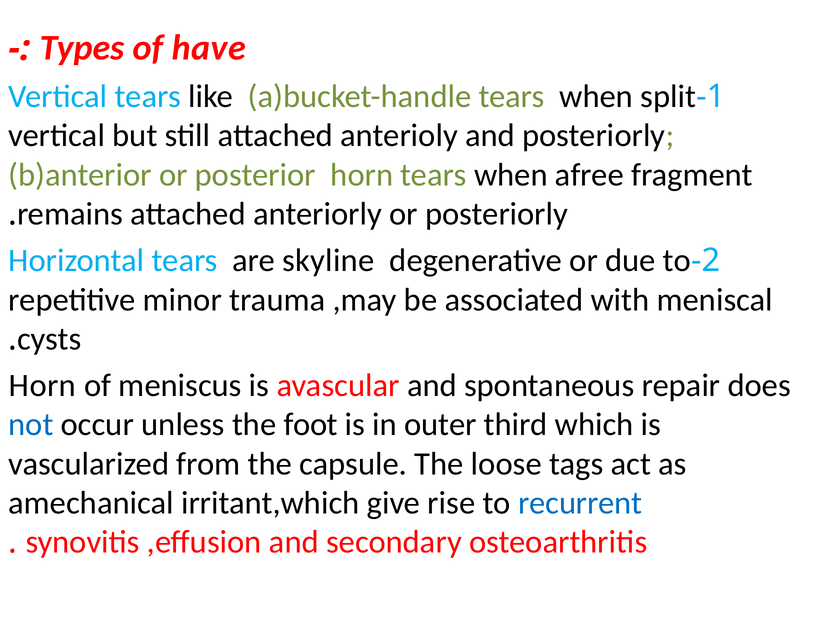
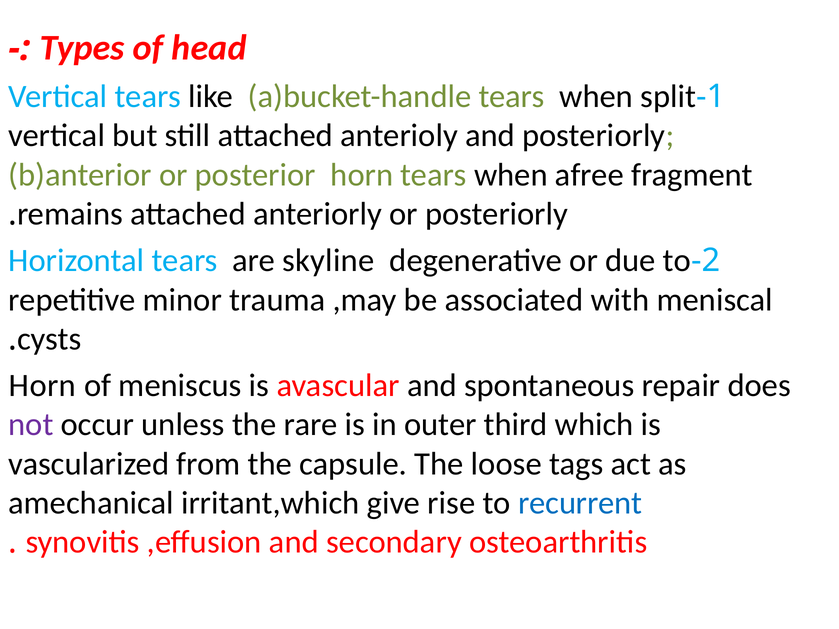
have: have -> head
not colour: blue -> purple
foot: foot -> rare
